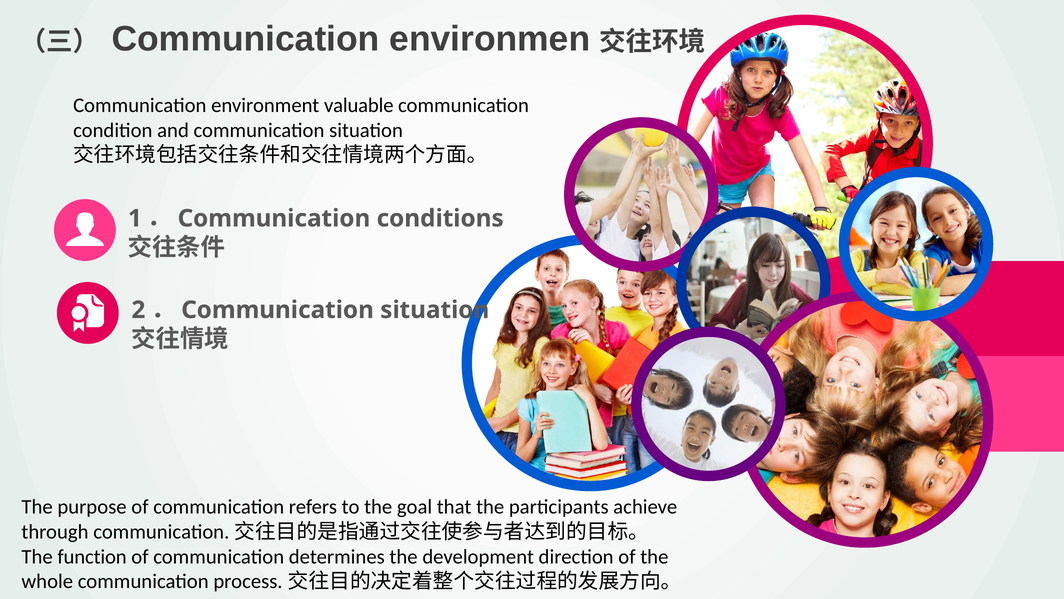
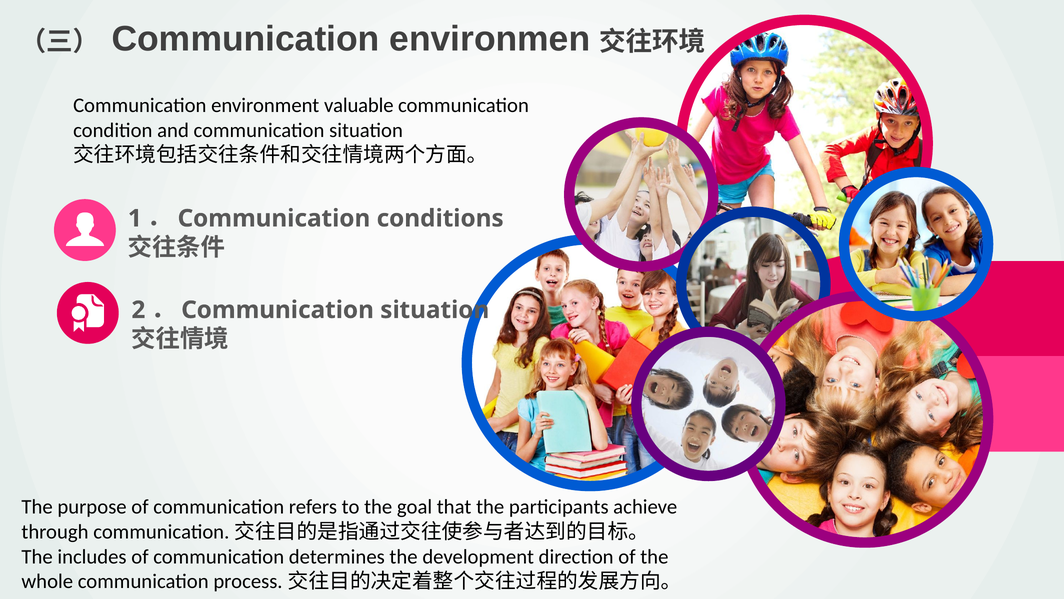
function: function -> includes
